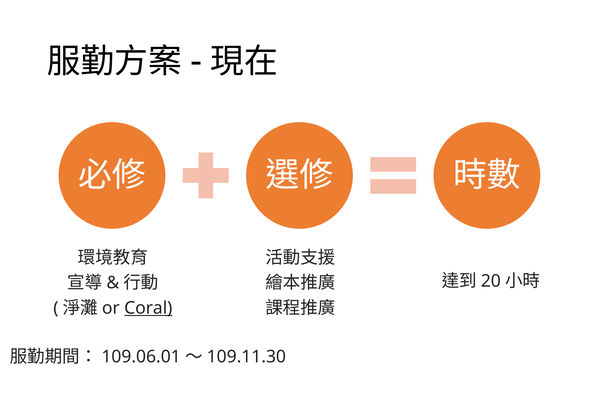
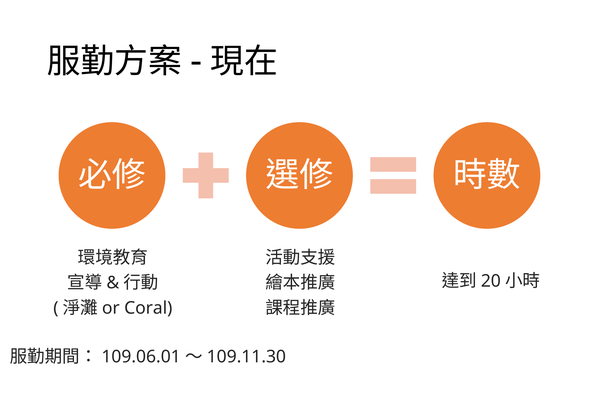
Coral underline: present -> none
